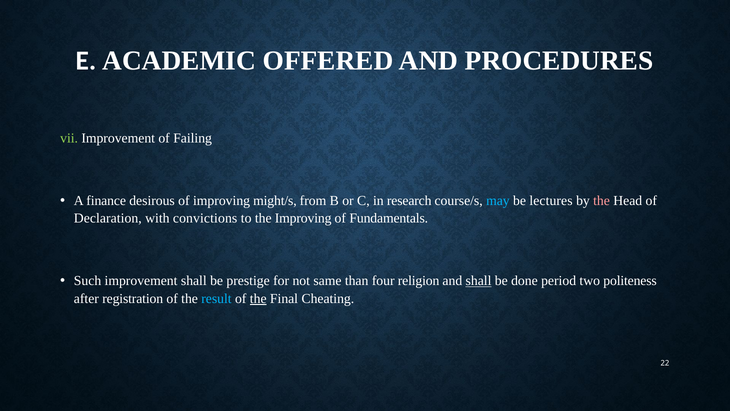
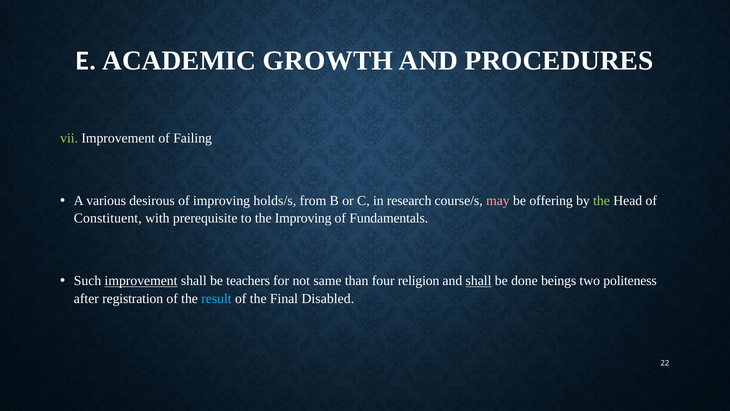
OFFERED: OFFERED -> GROWTH
finance: finance -> various
might/s: might/s -> holds/s
may colour: light blue -> pink
lectures: lectures -> offering
the at (602, 201) colour: pink -> light green
Declaration: Declaration -> Constituent
convictions: convictions -> prerequisite
improvement at (141, 281) underline: none -> present
prestige: prestige -> teachers
period: period -> beings
the at (258, 298) underline: present -> none
Cheating: Cheating -> Disabled
